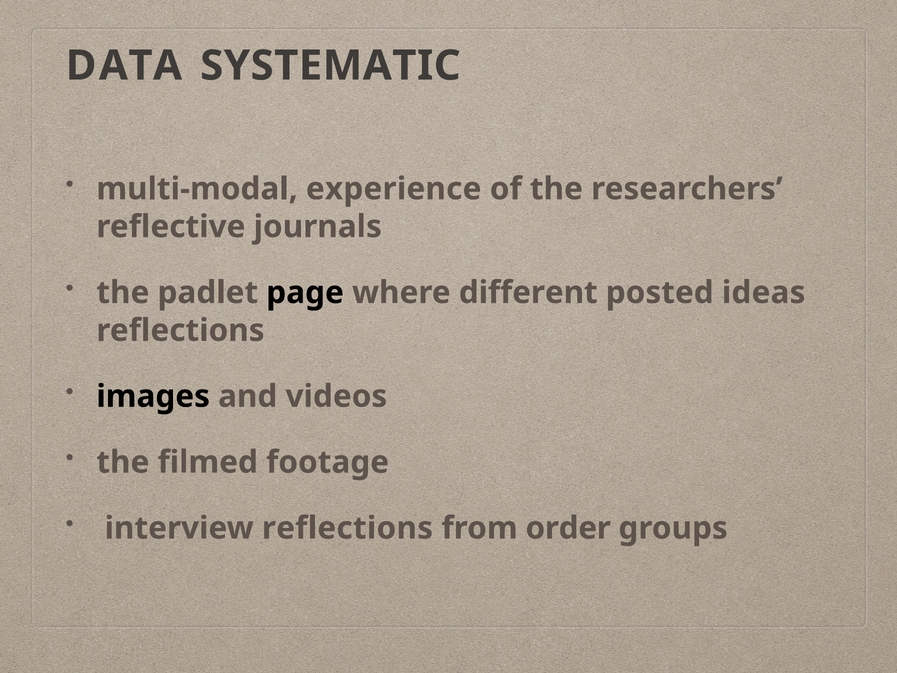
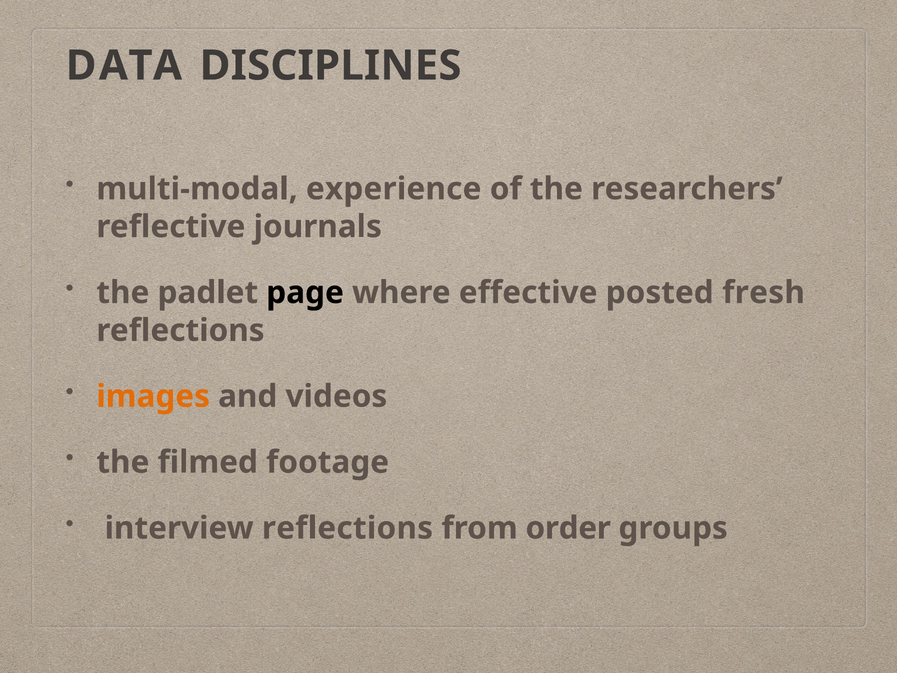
SYSTEMATIC: SYSTEMATIC -> DISCIPLINES
different: different -> effective
ideas: ideas -> fresh
images colour: black -> orange
